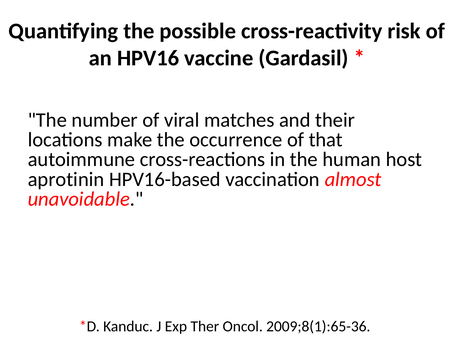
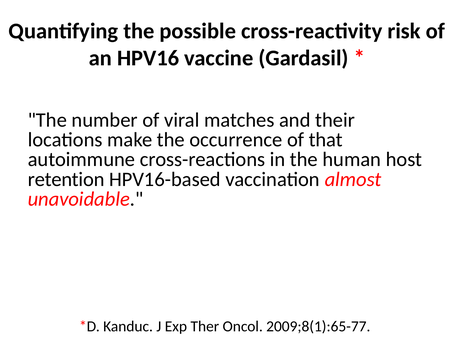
aprotinin: aprotinin -> retention
2009;8(1):65-36: 2009;8(1):65-36 -> 2009;8(1):65-77
